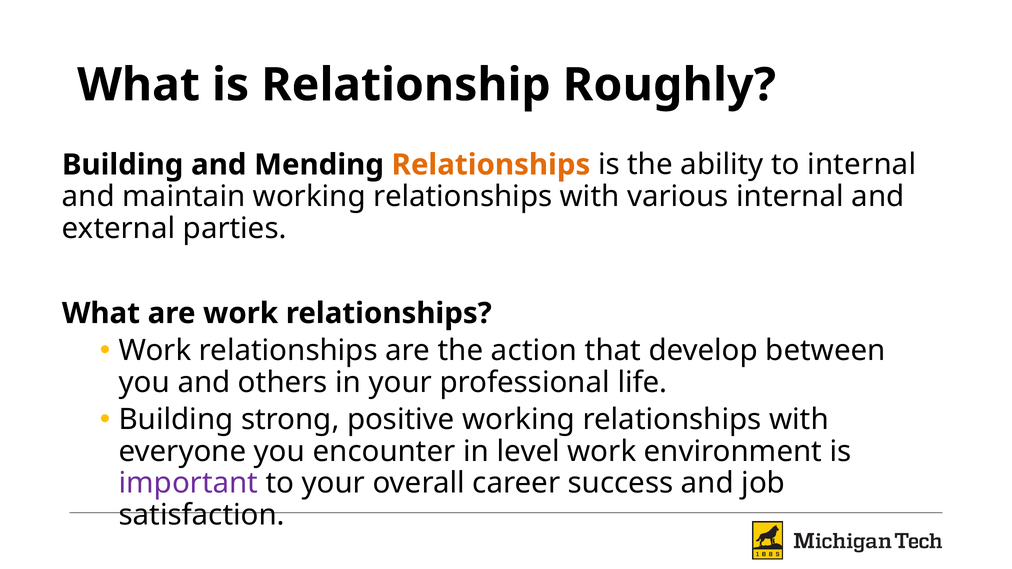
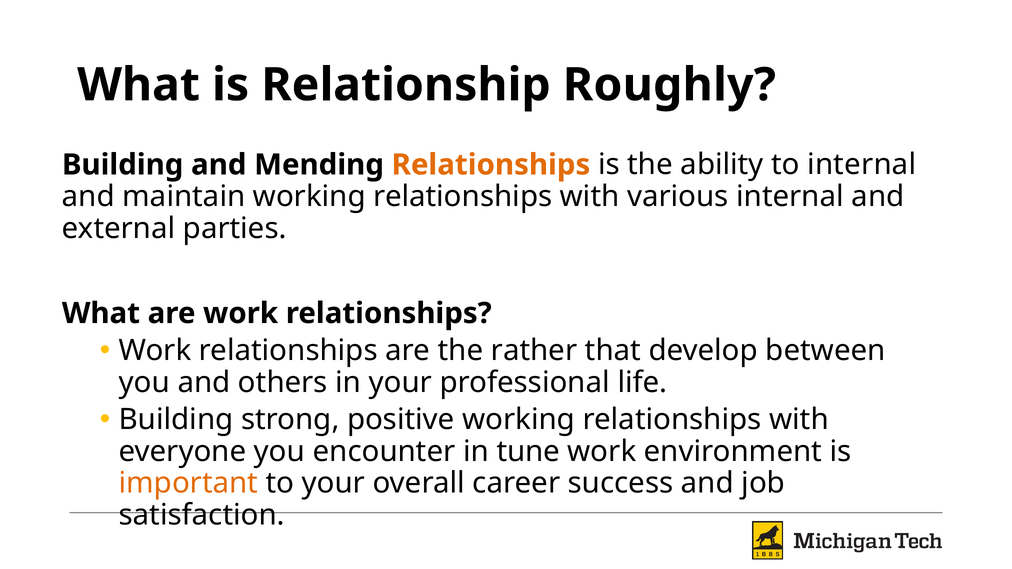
action: action -> rather
level: level -> tune
important colour: purple -> orange
